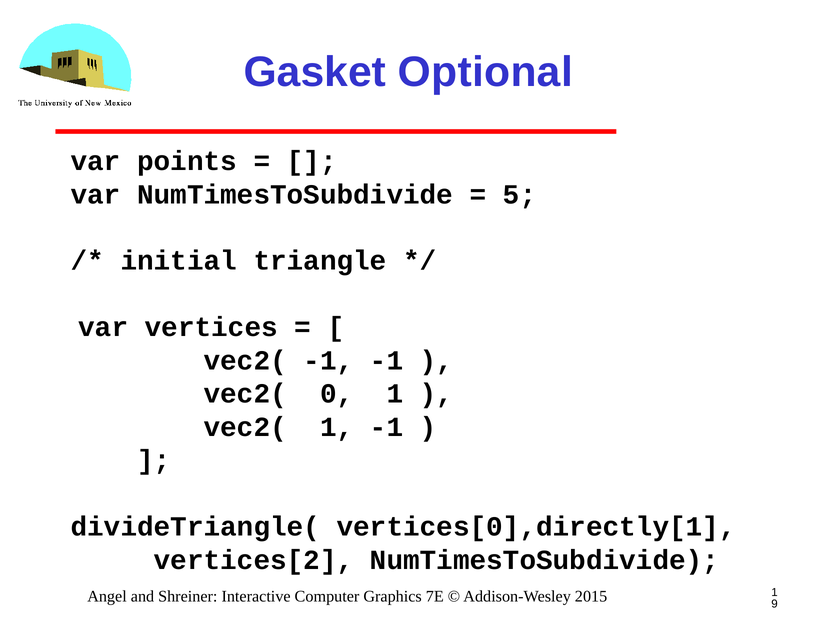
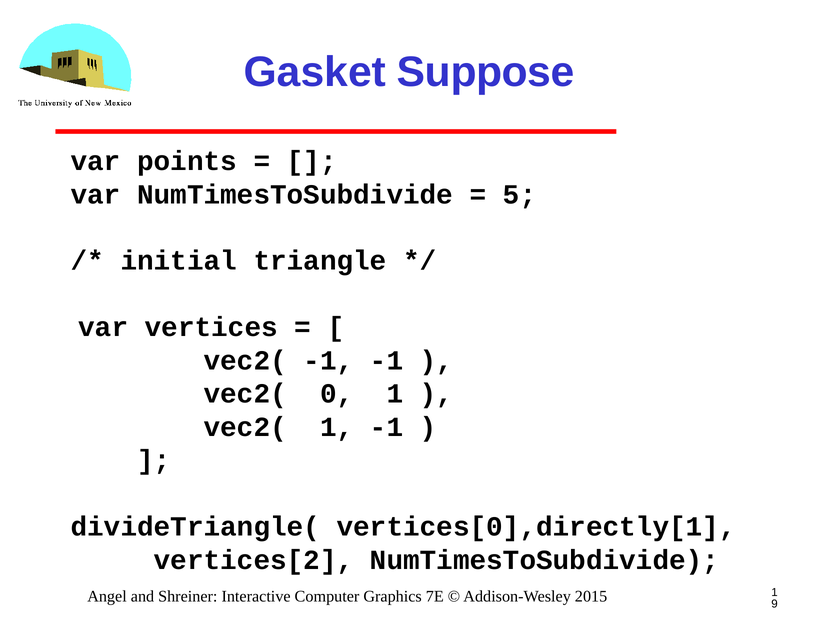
Optional: Optional -> Suppose
